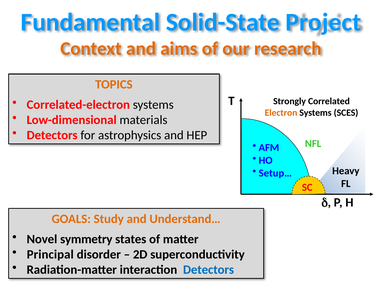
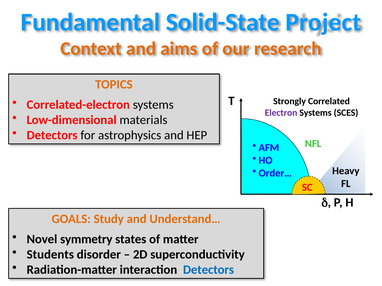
Electron colour: orange -> purple
Setup…: Setup… -> Order…
Principal: Principal -> Students
